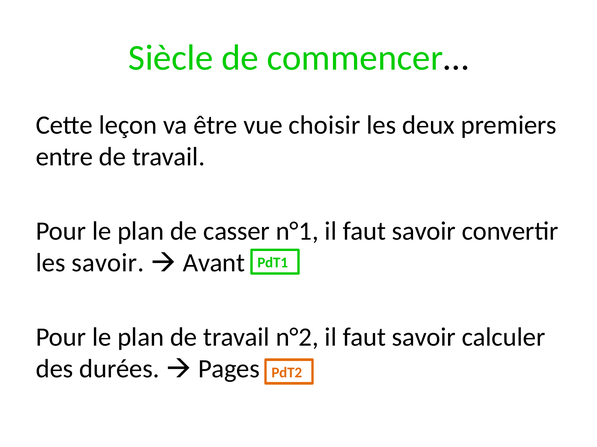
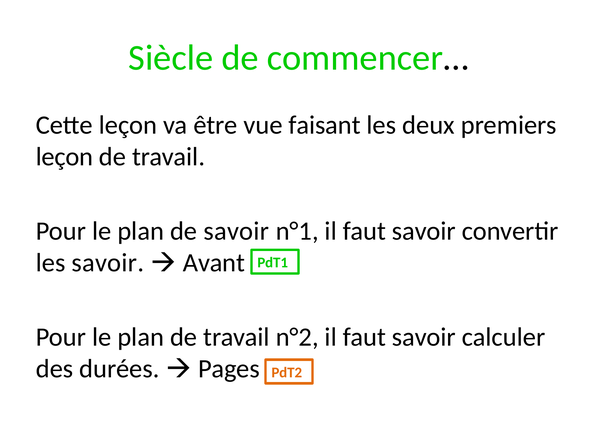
choisir: choisir -> faisant
entre at (64, 157): entre -> leçon
de casser: casser -> savoir
